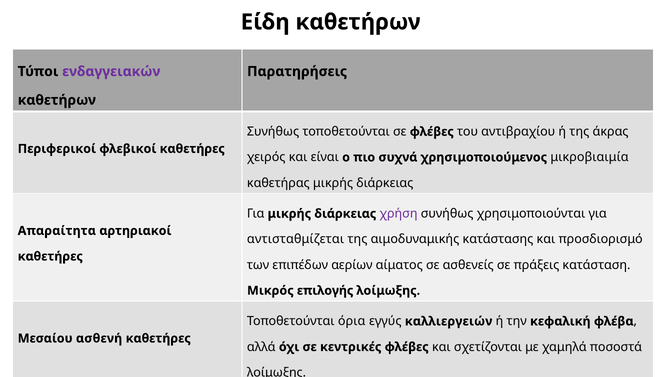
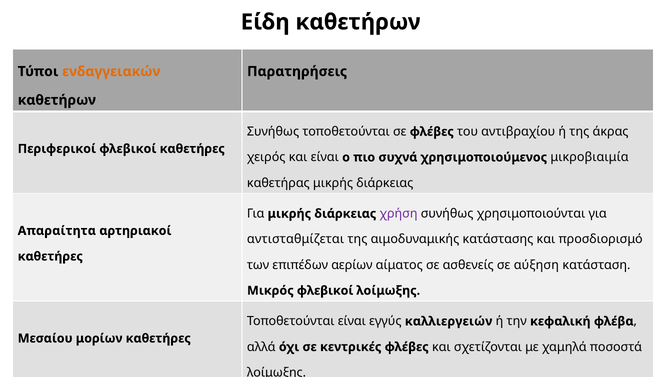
ενδαγγειακών colour: purple -> orange
πράξεις: πράξεις -> αύξηση
Μικρός επιλογής: επιλογής -> φλεβικοί
Τοποθετούνται όρια: όρια -> είναι
ασθενή: ασθενή -> μορίων
